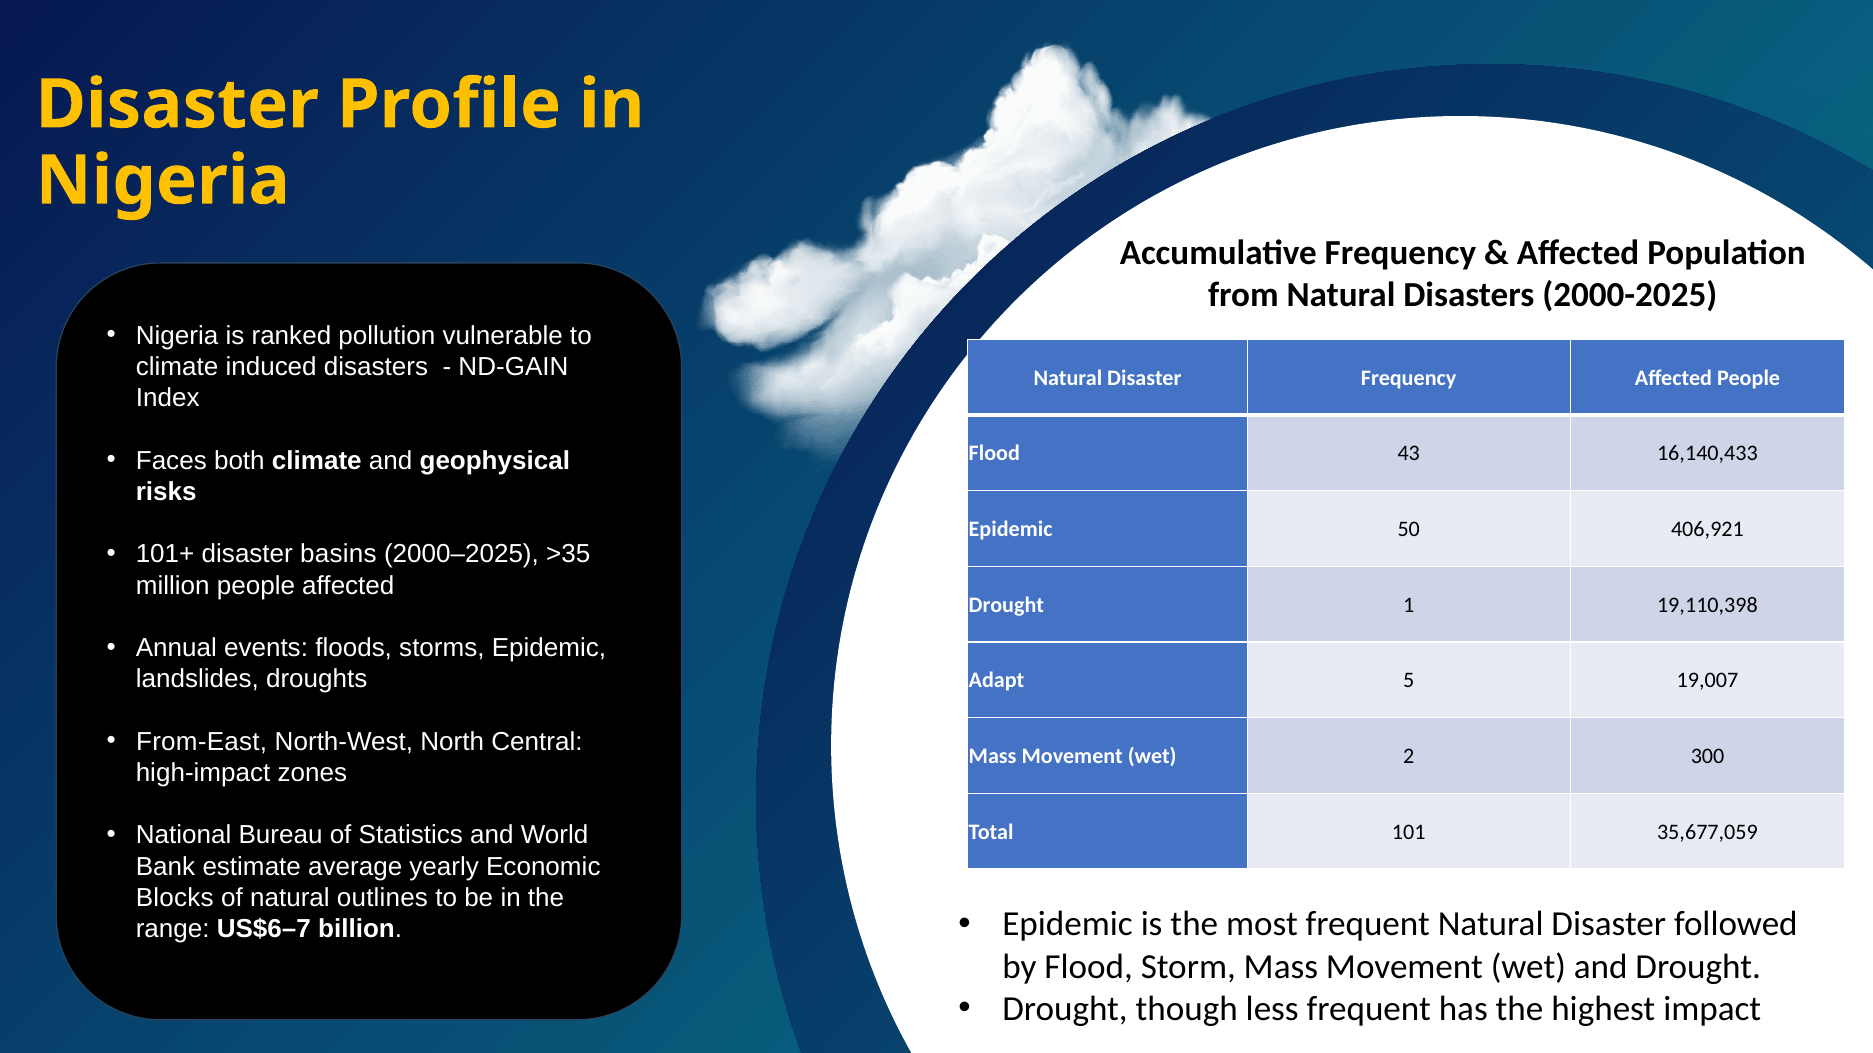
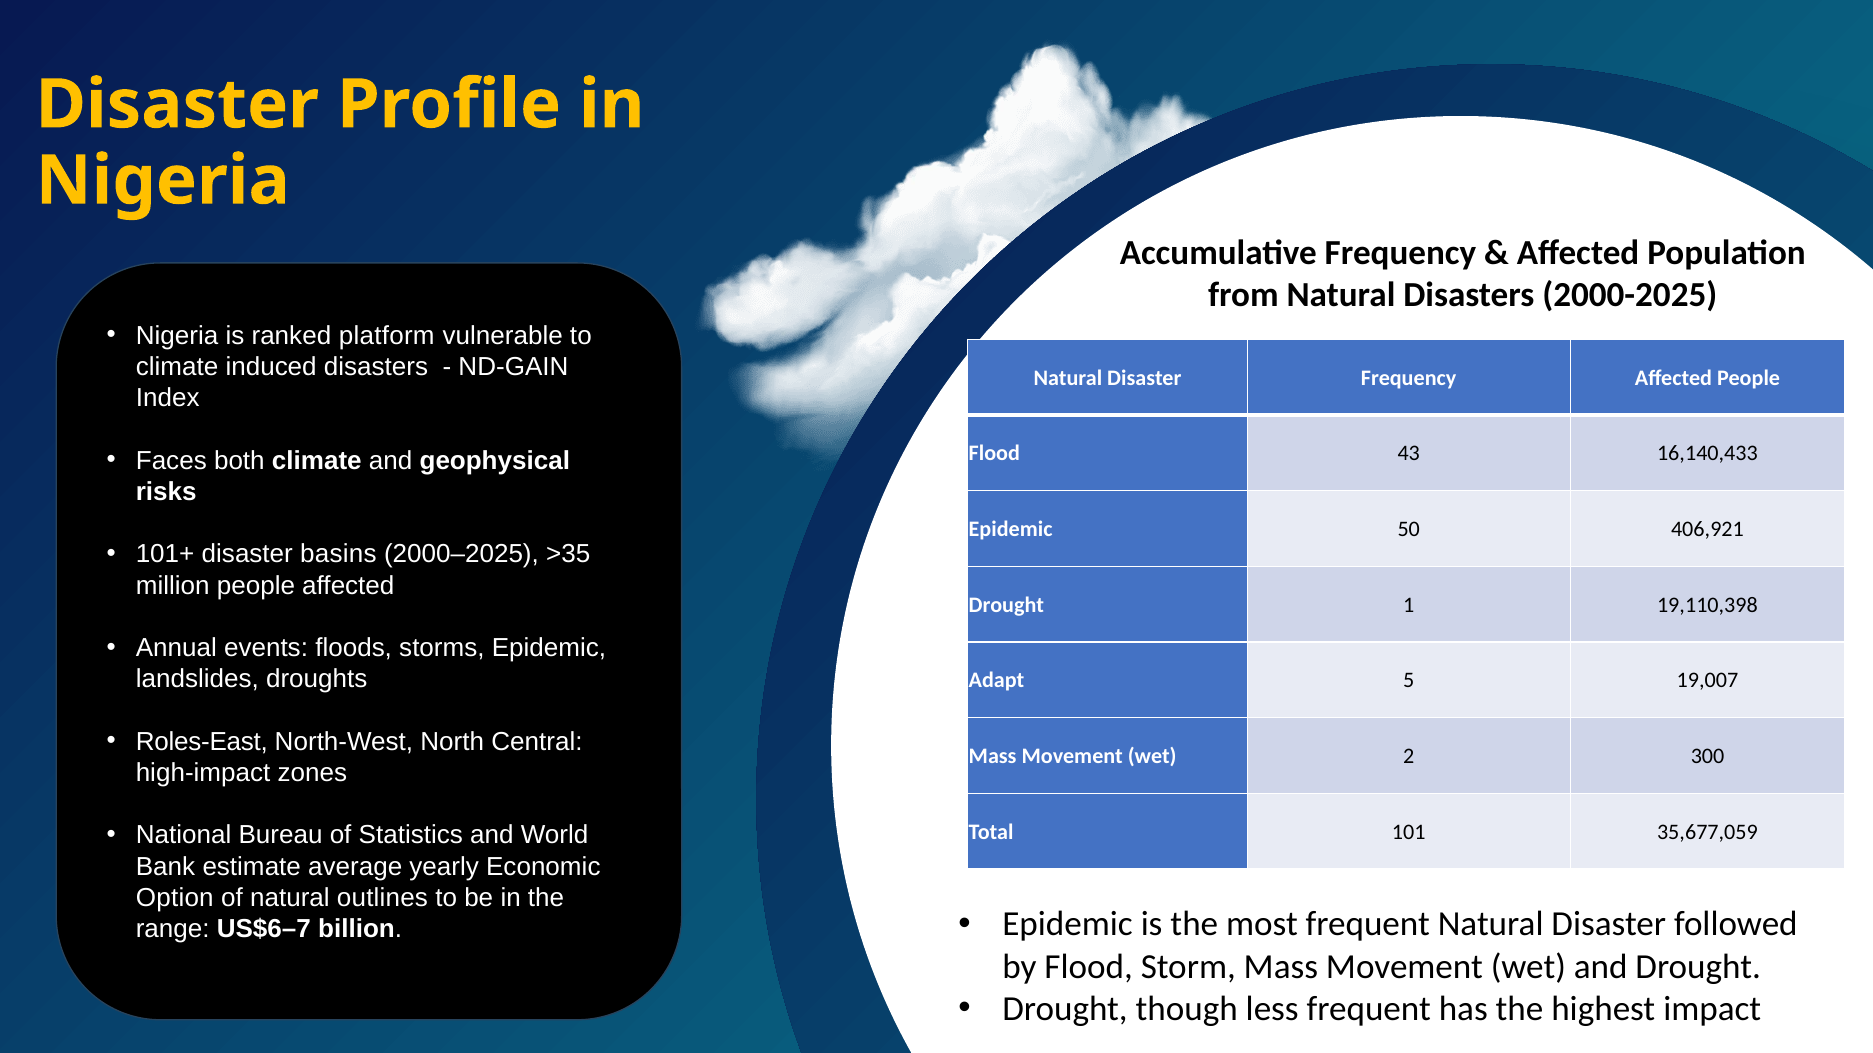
pollution: pollution -> platform
From-East: From-East -> Roles-East
Blocks: Blocks -> Option
